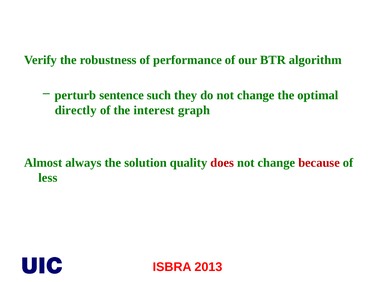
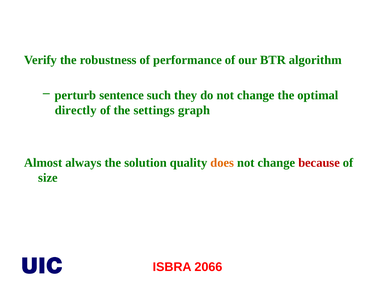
interest: interest -> settings
does colour: red -> orange
less: less -> size
2013: 2013 -> 2066
